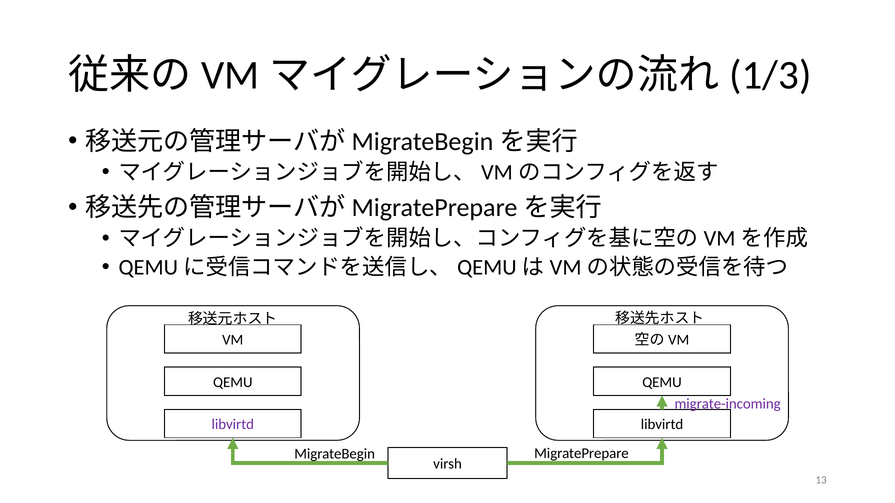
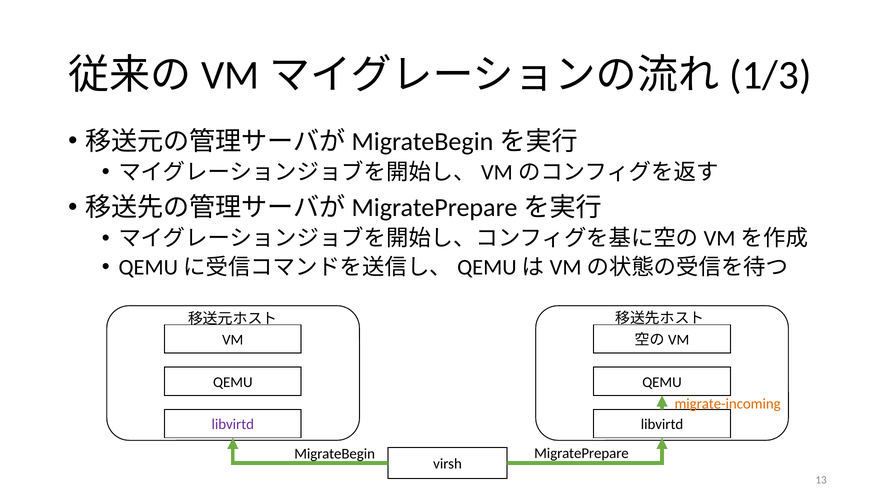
migrate-incoming colour: purple -> orange
